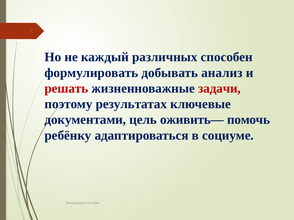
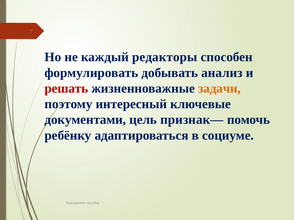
различных: различных -> редакторы
задачи colour: red -> orange
результатах: результатах -> интересный
оживить—: оживить— -> признак—
